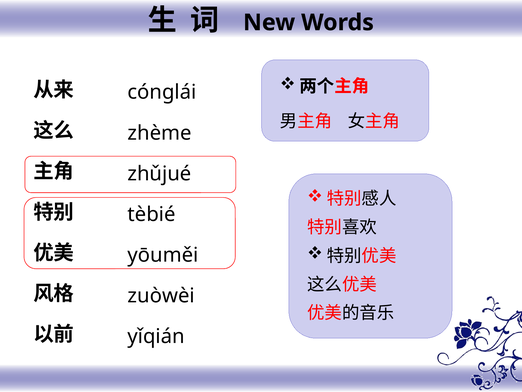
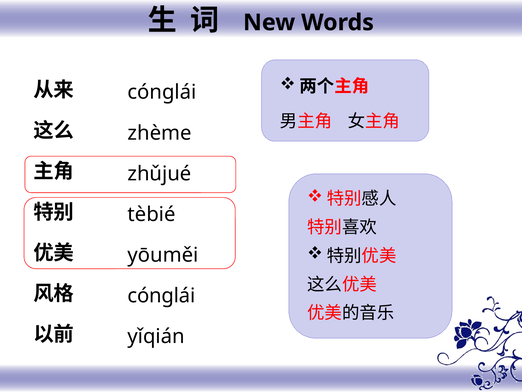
zuòwèi at (161, 295): zuòwèi -> cónglái
